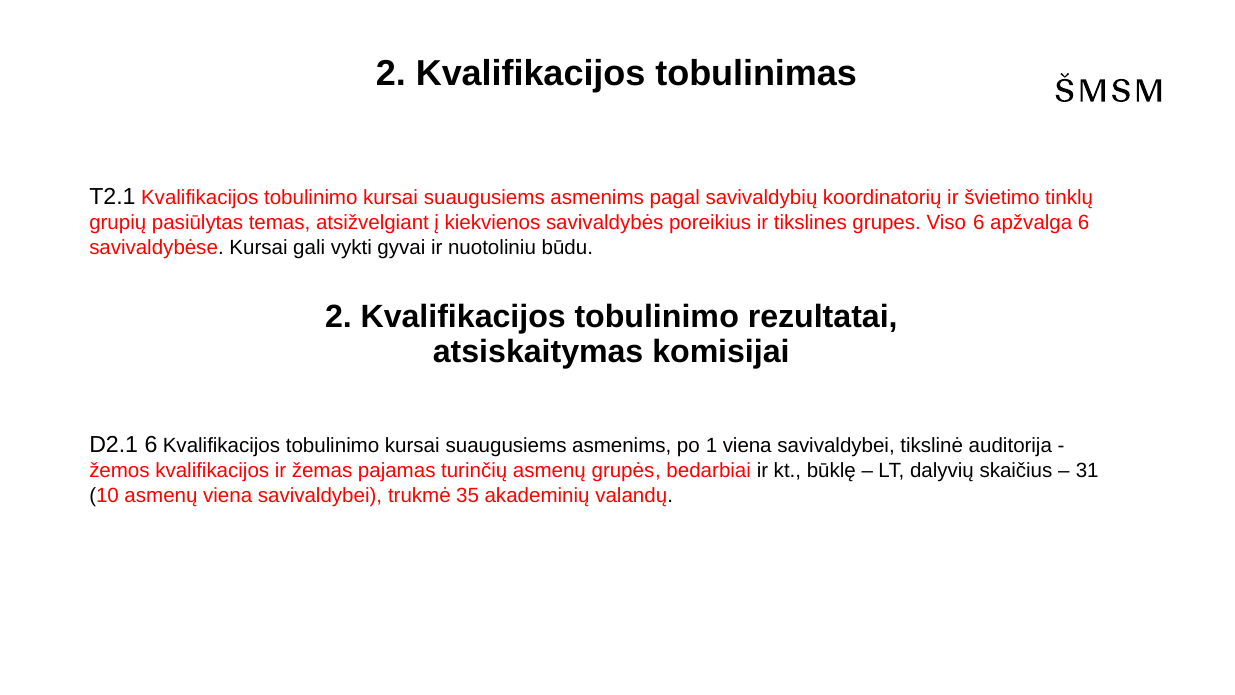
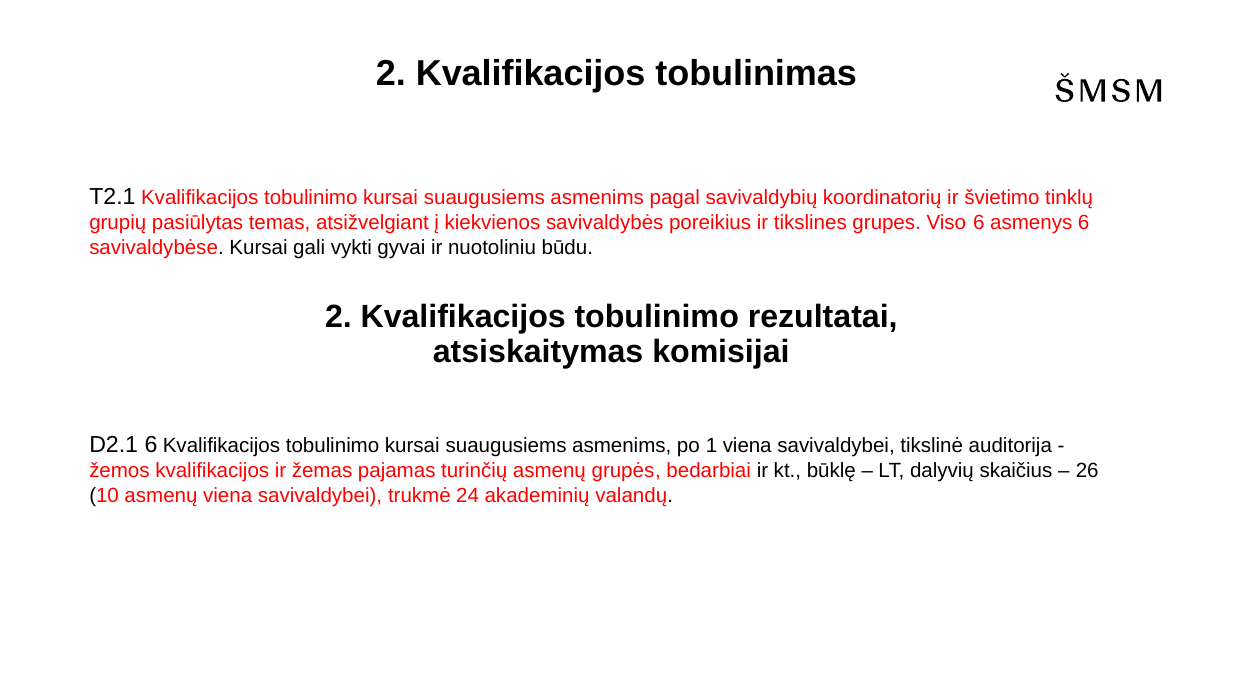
apžvalga: apžvalga -> asmenys
31: 31 -> 26
35: 35 -> 24
